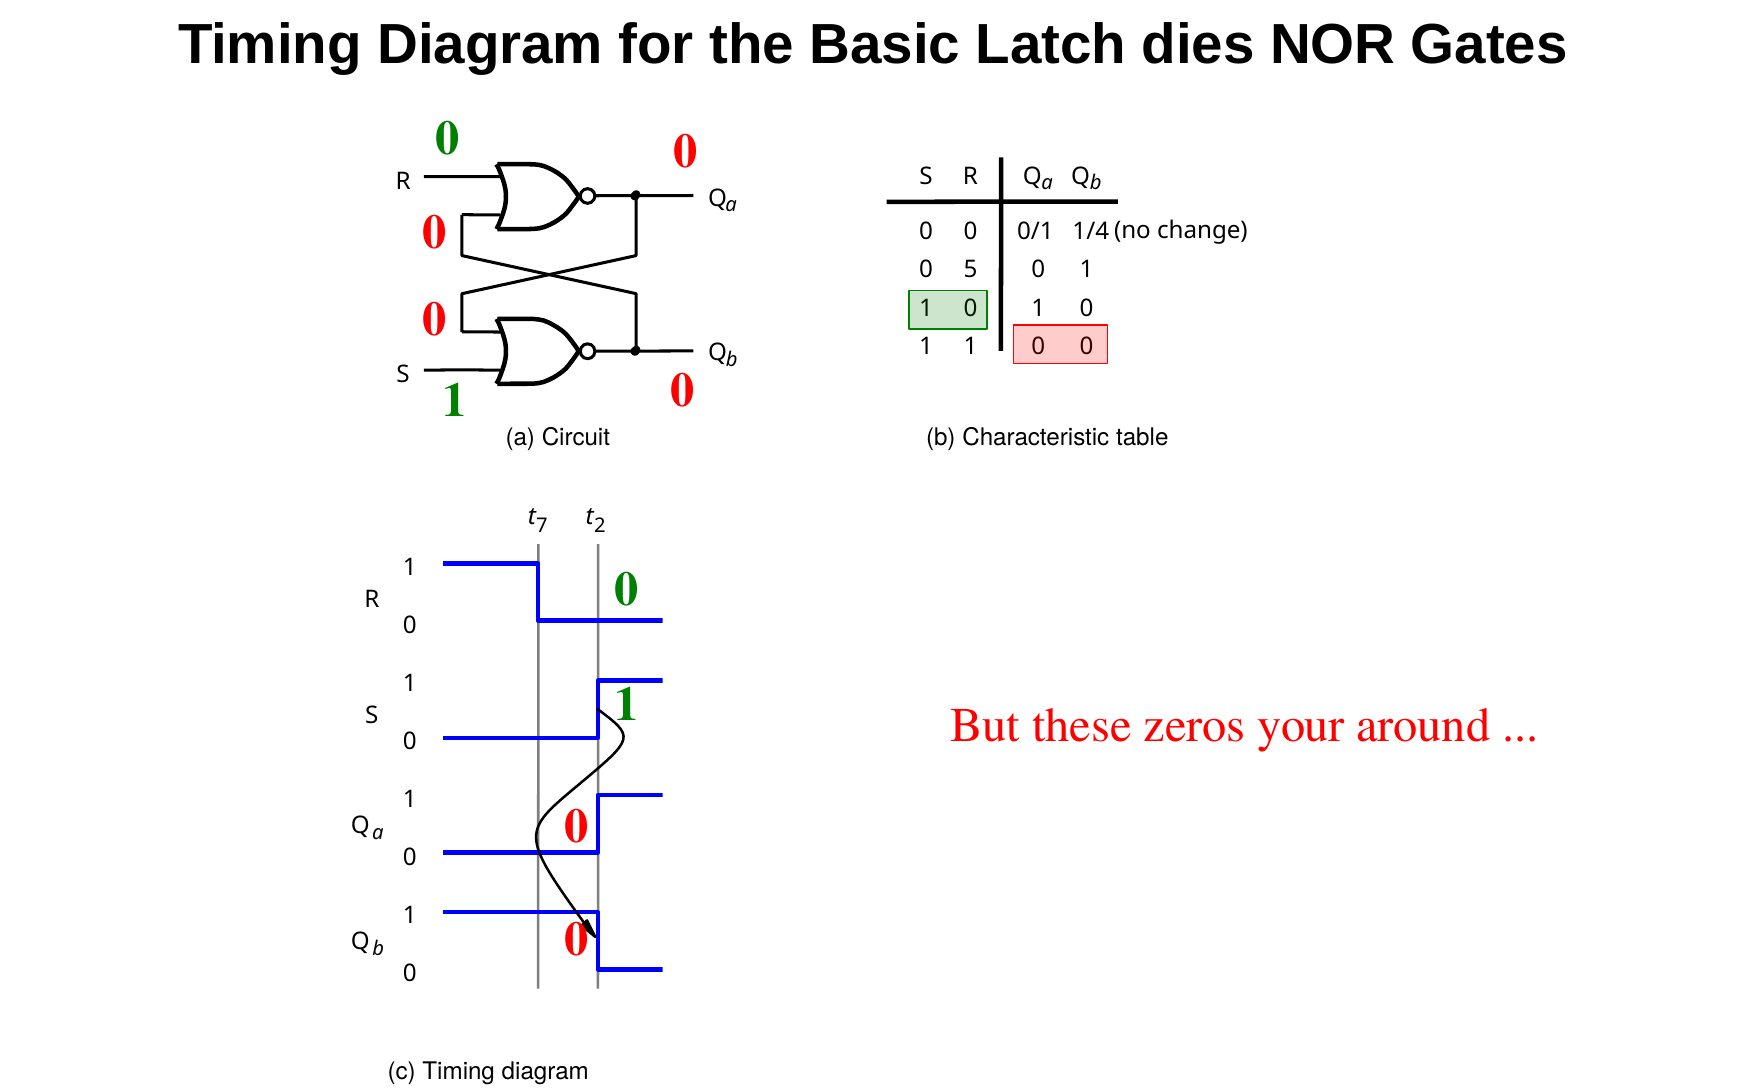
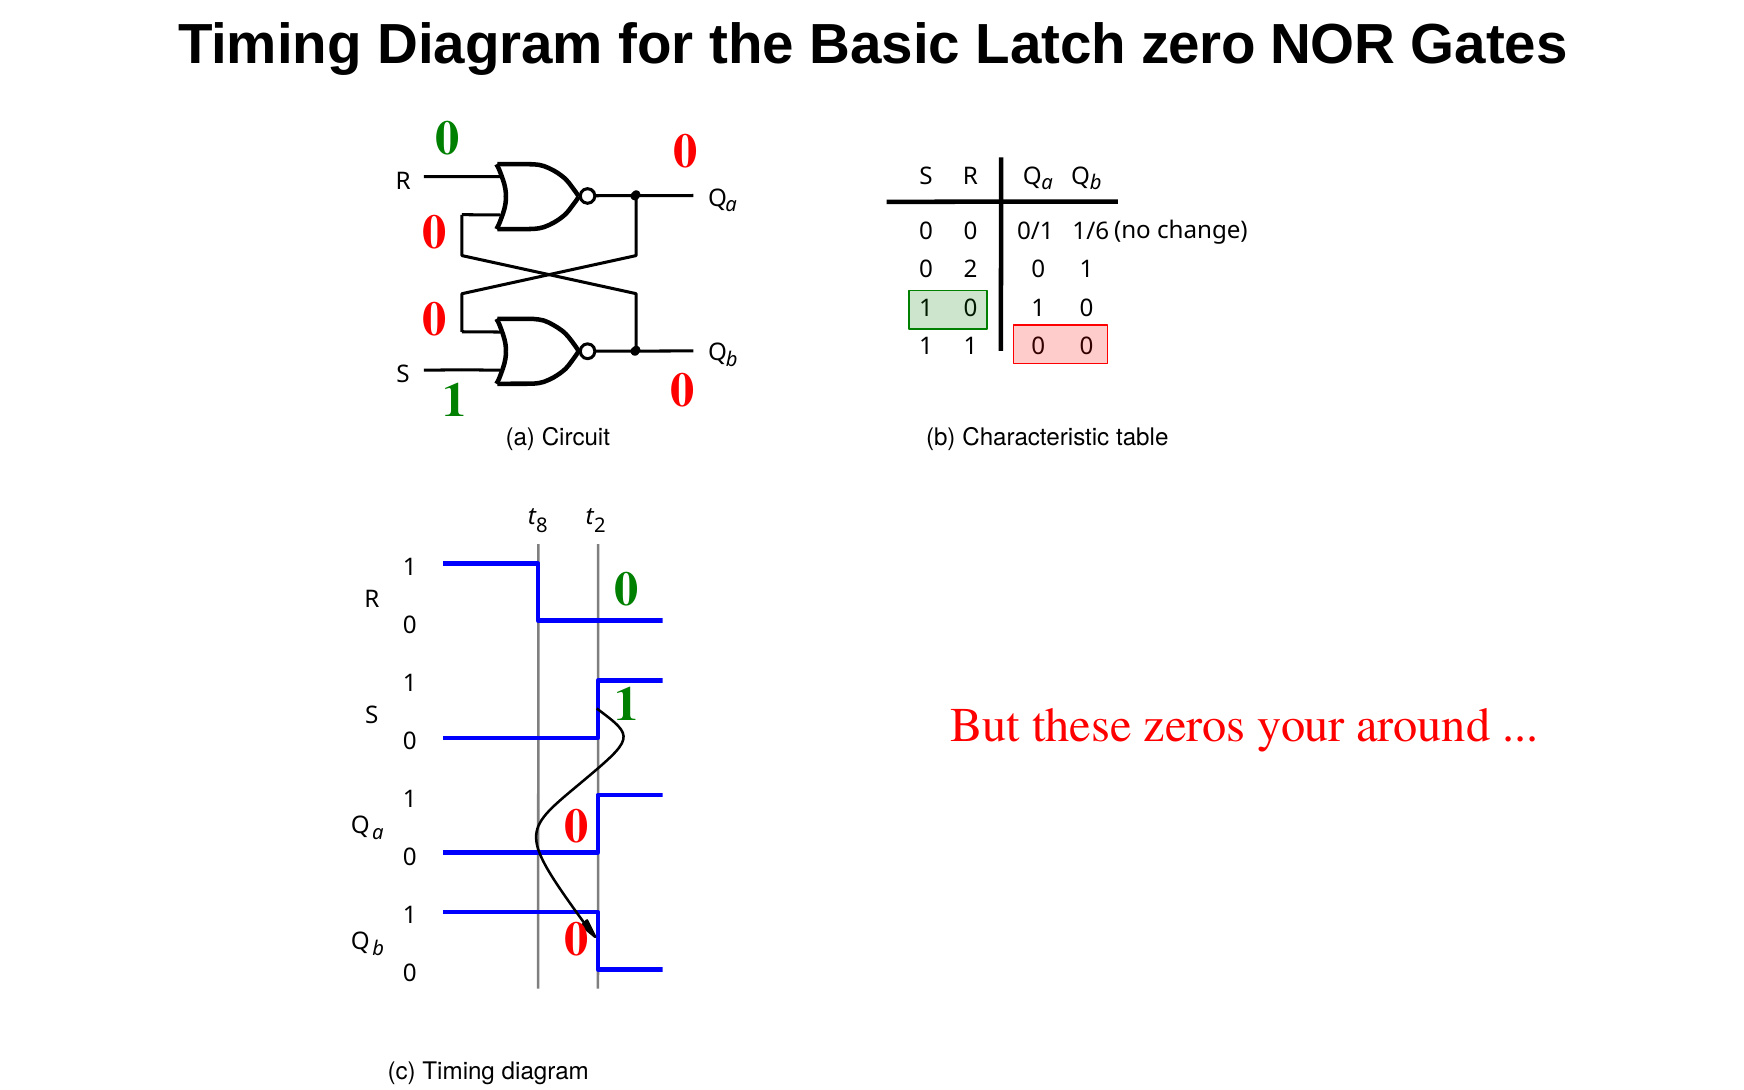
dies: dies -> zero
1/4: 1/4 -> 1/6
0 5: 5 -> 2
7 at (542, 526): 7 -> 8
